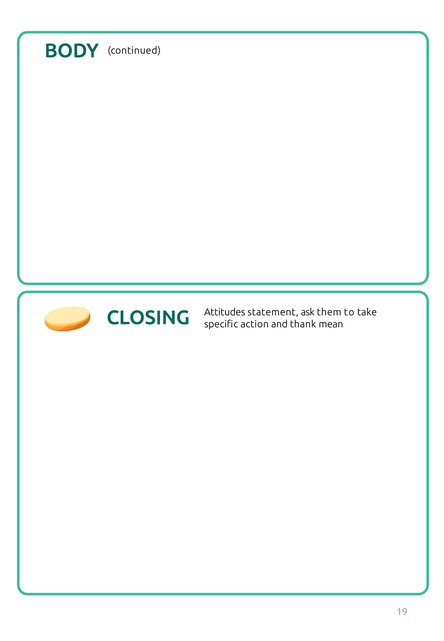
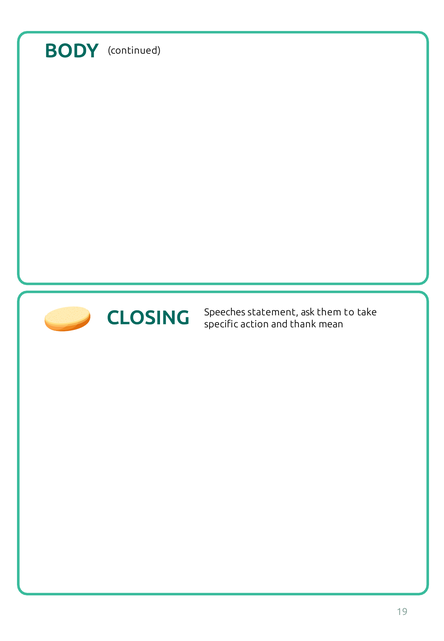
Attitudes: Attitudes -> Speeches
